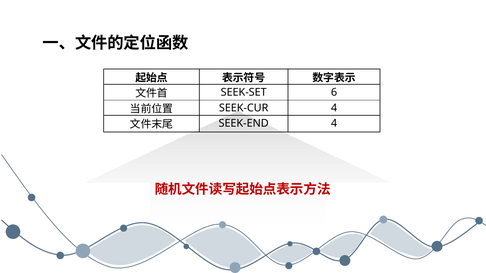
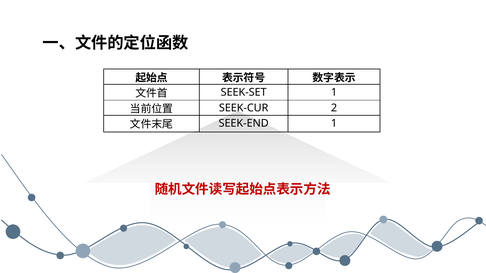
SEEK-SET 6: 6 -> 1
SEEK-CUR 4: 4 -> 2
SEEK-END 4: 4 -> 1
